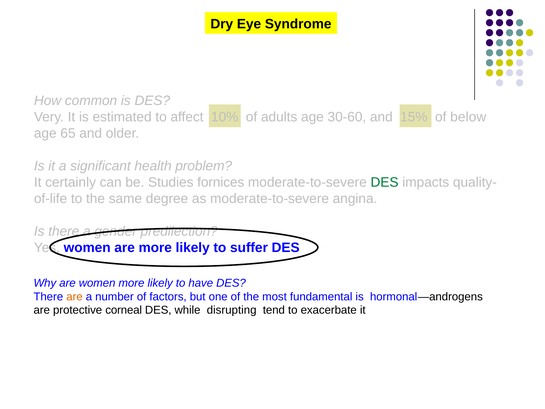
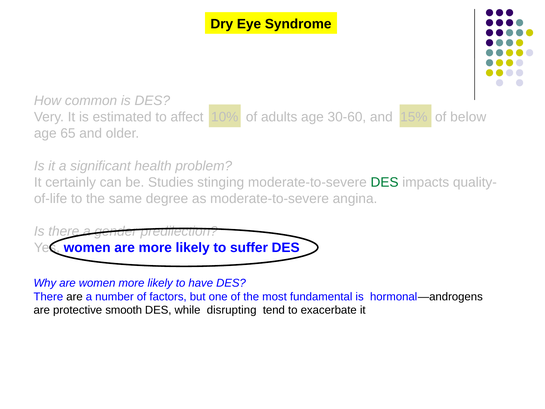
fornices: fornices -> stinging
are at (74, 296) colour: orange -> black
corneal: corneal -> smooth
